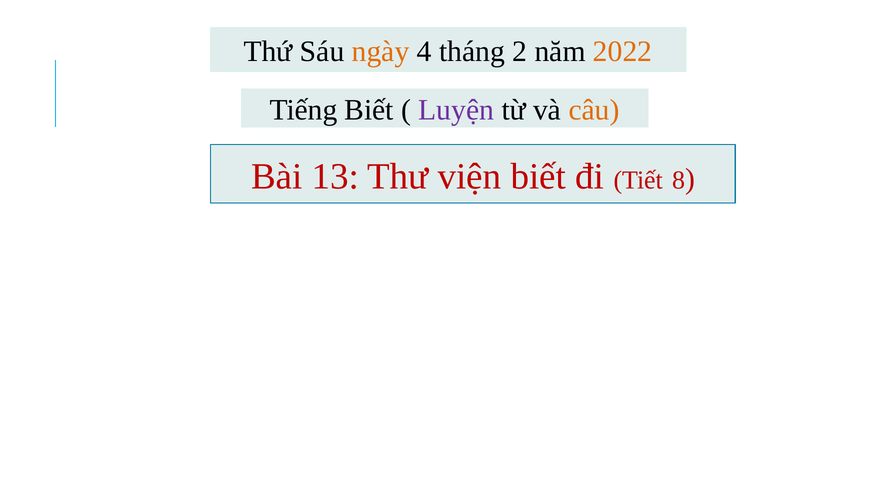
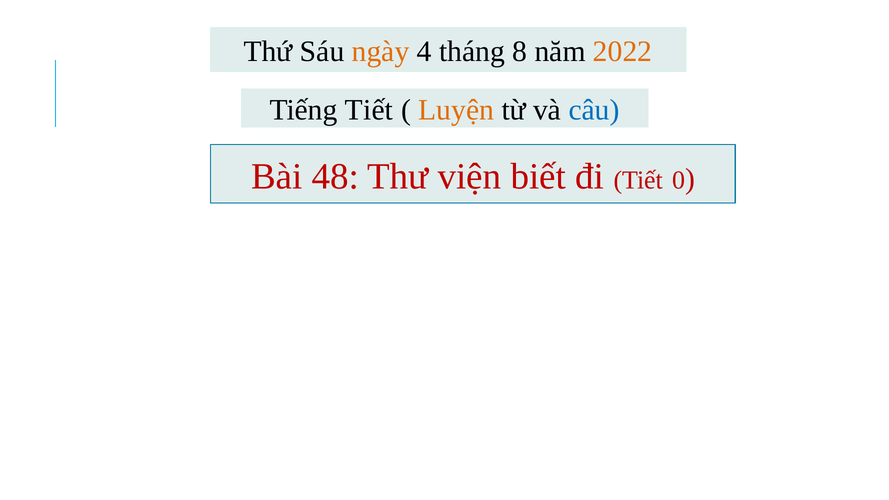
2: 2 -> 8
Tiếng Biết: Biết -> Tiết
Luyện colour: purple -> orange
câu colour: orange -> blue
13: 13 -> 48
8: 8 -> 0
